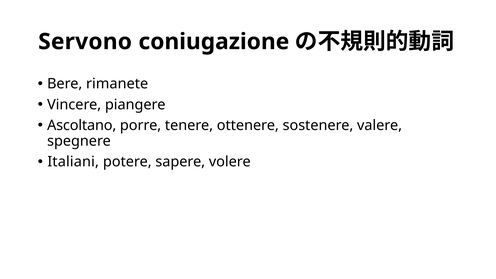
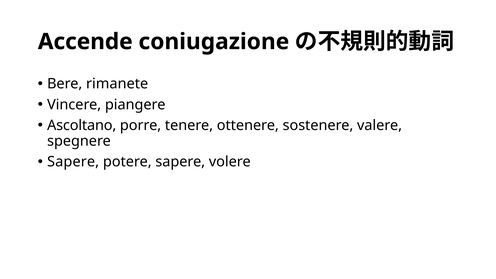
Servono: Servono -> Accende
Italiani at (73, 162): Italiani -> Sapere
